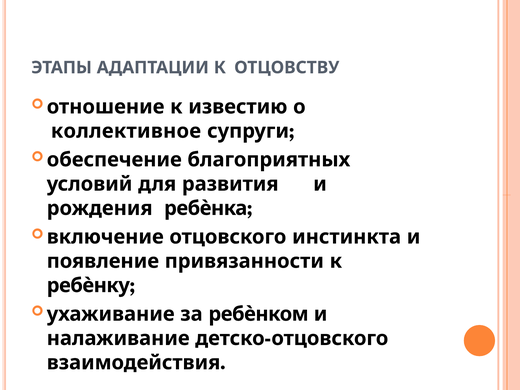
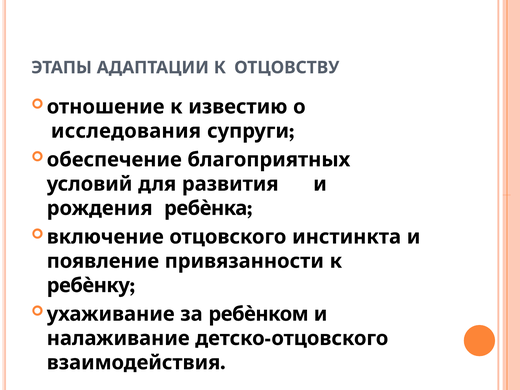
коллективное: коллективное -> исследования
